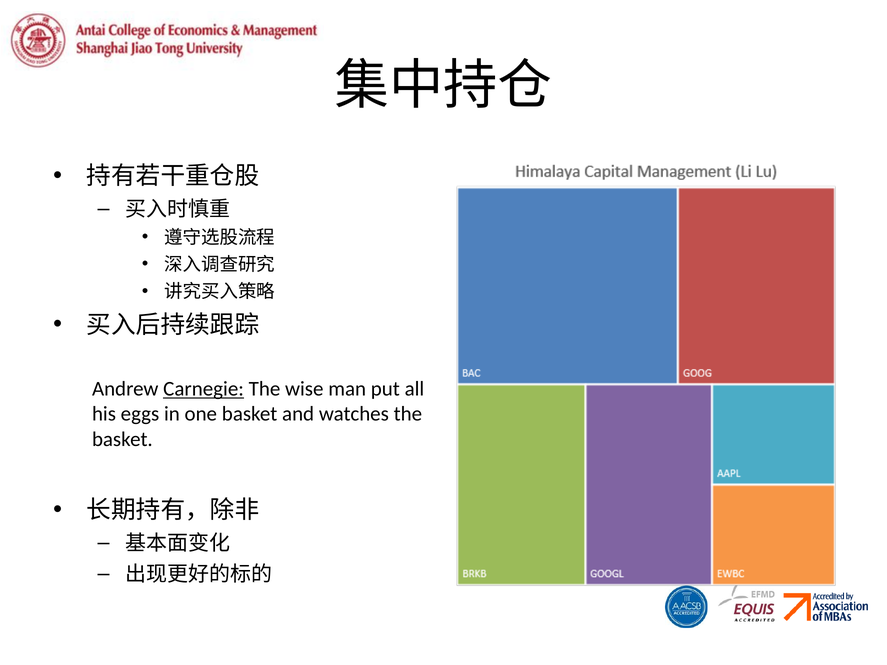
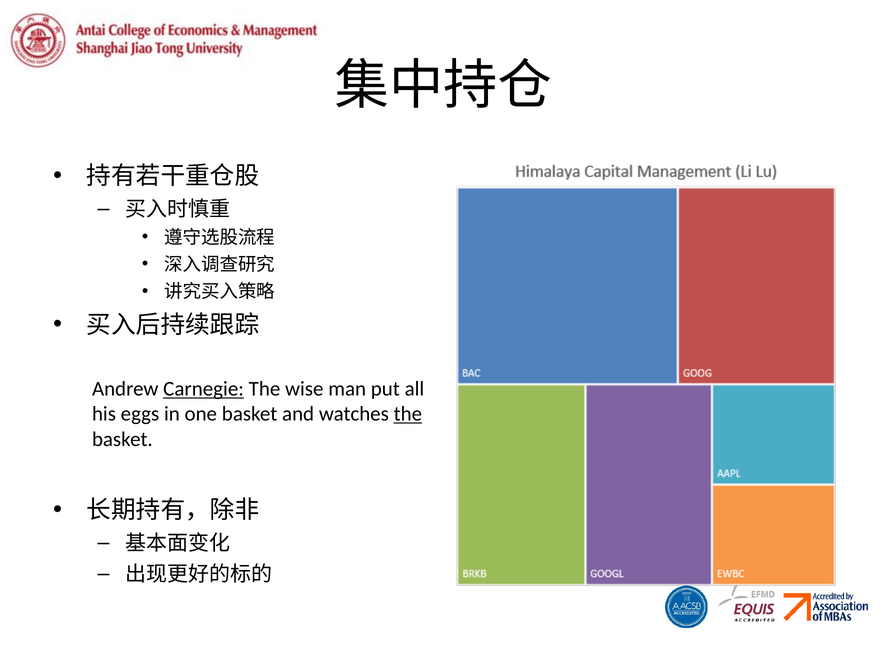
the at (408, 414) underline: none -> present
